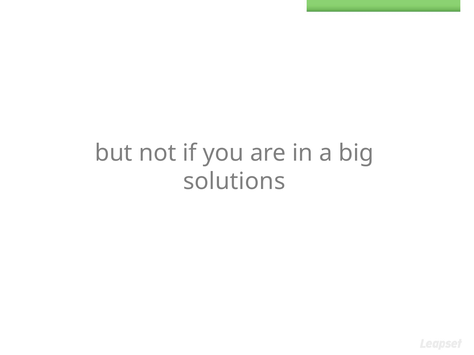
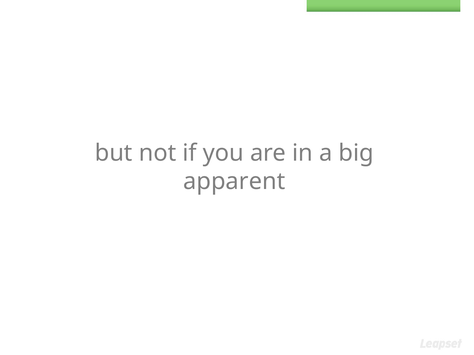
solutions: solutions -> apparent
